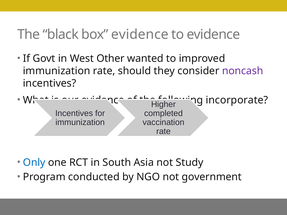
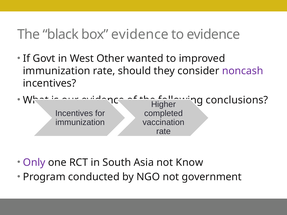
incorporate: incorporate -> conclusions
Only colour: blue -> purple
Study: Study -> Know
